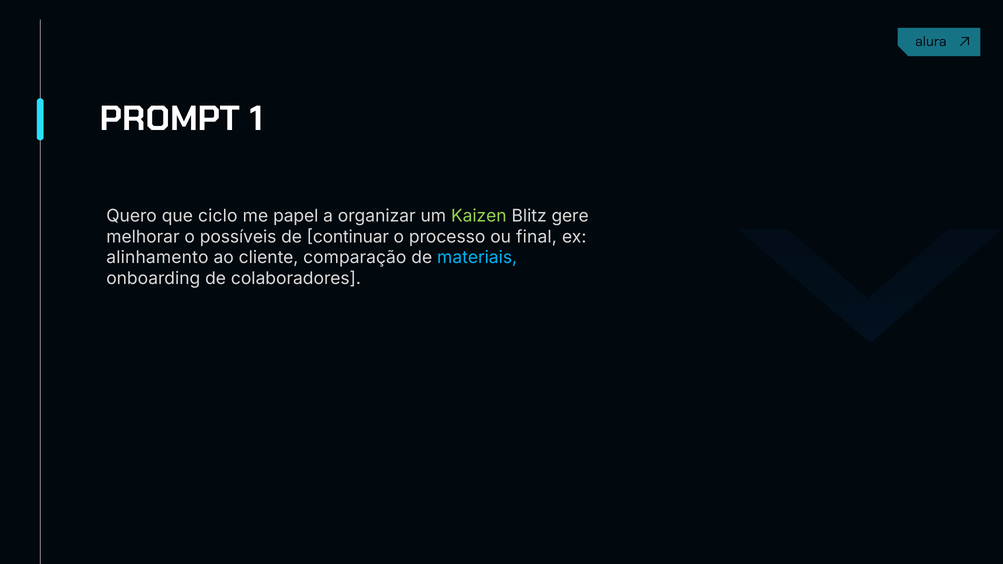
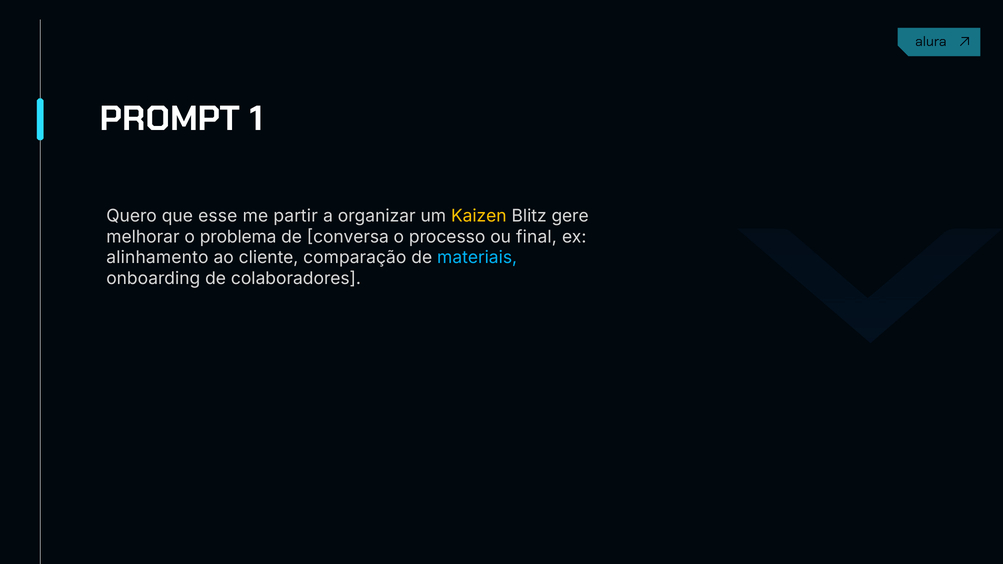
ciclo: ciclo -> esse
papel: papel -> partir
Kaizen colour: light green -> yellow
possíveis: possíveis -> problema
continuar: continuar -> conversa
